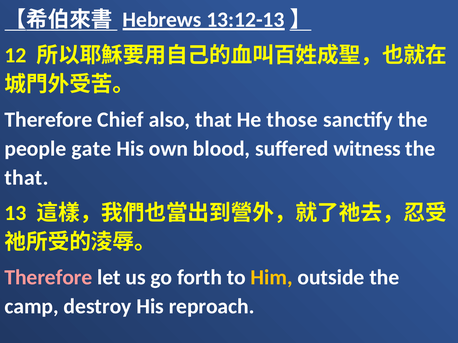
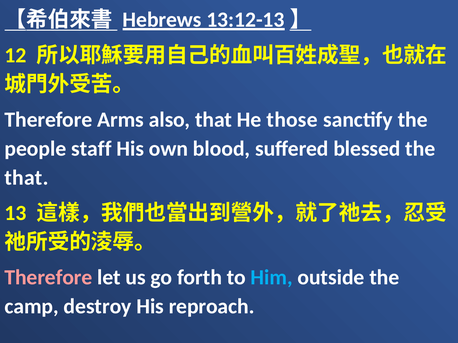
Chief: Chief -> Arms
gate: gate -> staff
witness: witness -> blessed
Him colour: yellow -> light blue
